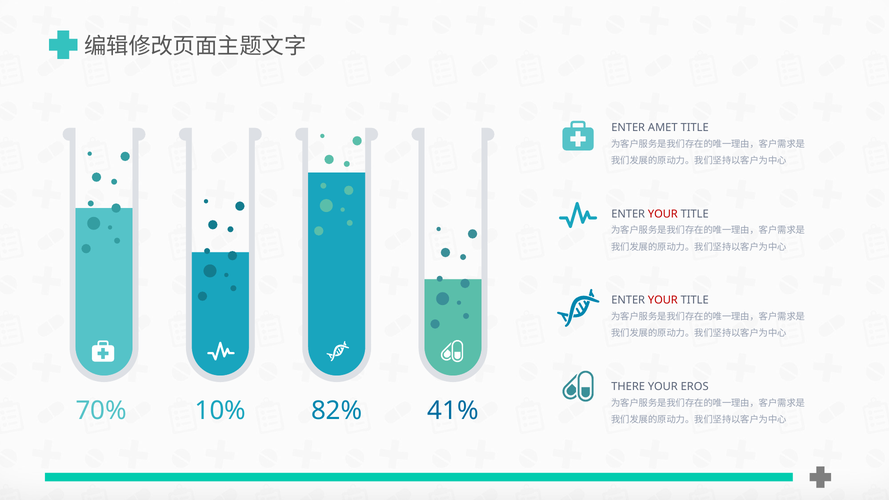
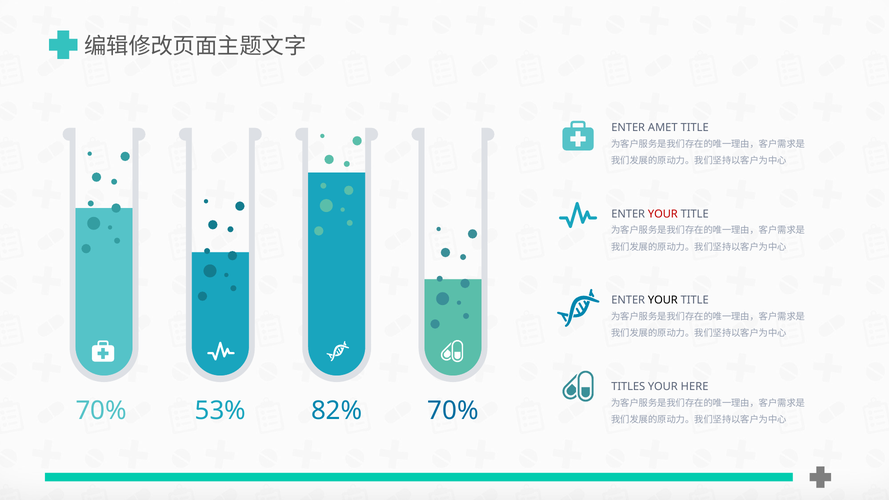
YOUR at (663, 300) colour: red -> black
THERE: THERE -> TITLES
EROS: EROS -> HERE
10%: 10% -> 53%
82% 41%: 41% -> 70%
